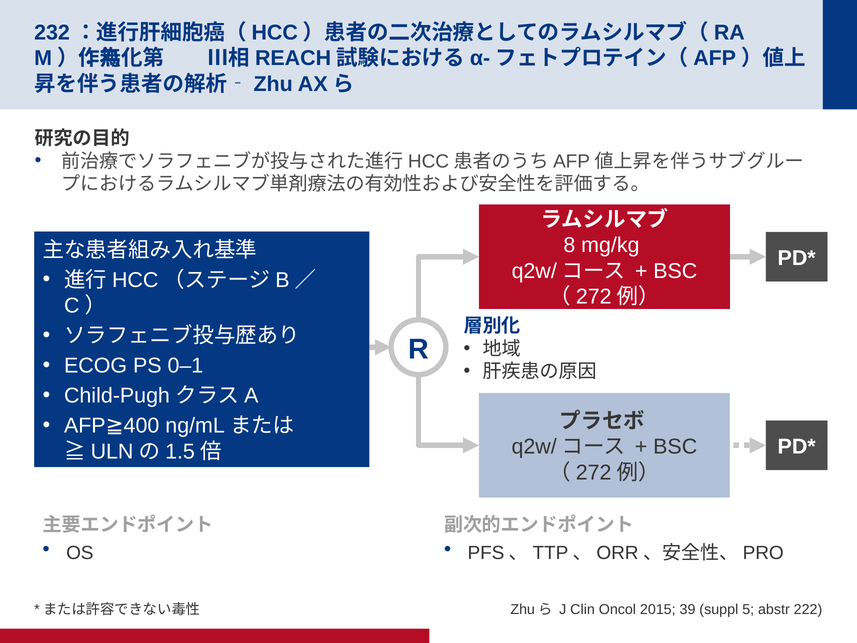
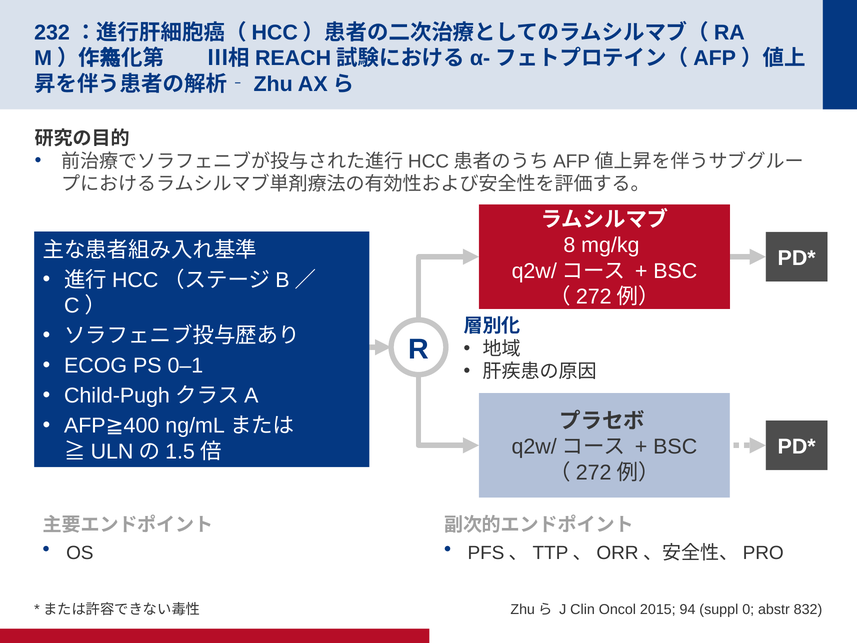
39: 39 -> 94
5: 5 -> 0
222: 222 -> 832
